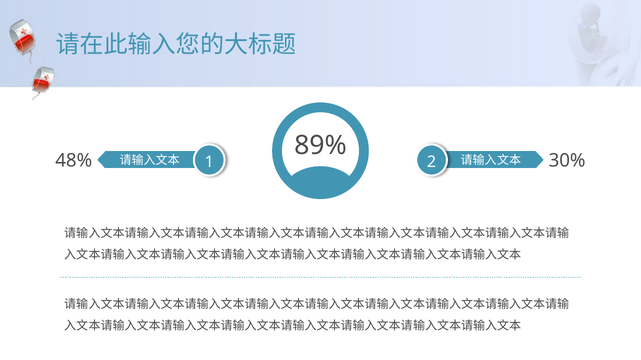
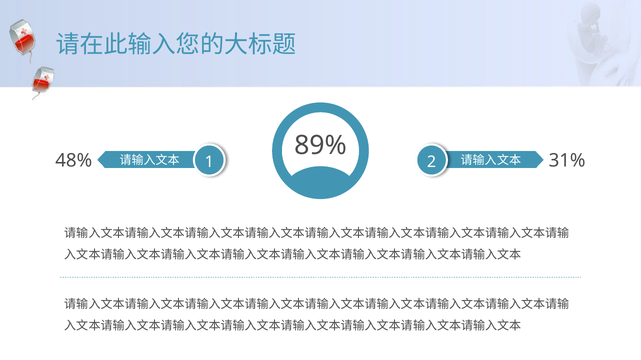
30%: 30% -> 31%
